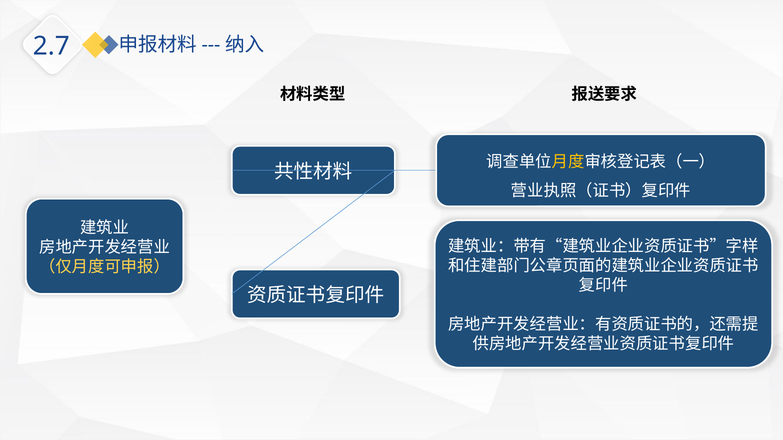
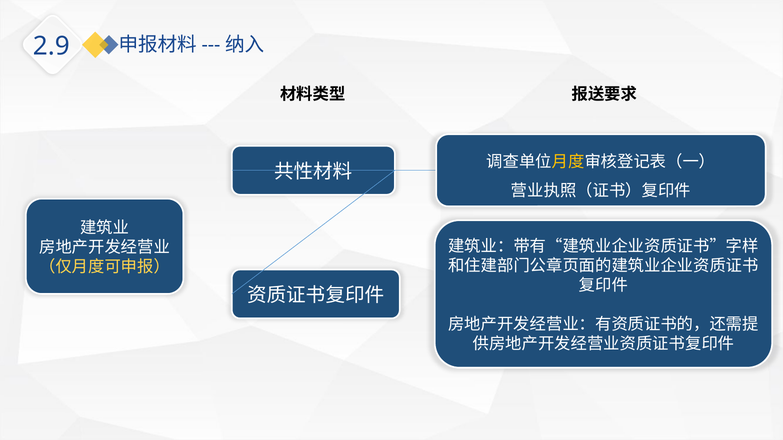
2.7: 2.7 -> 2.9
